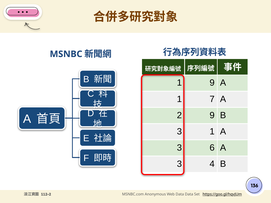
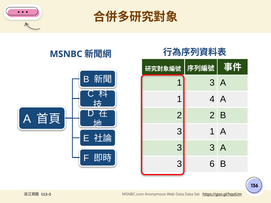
9 at (212, 83): 9 -> 3
7: 7 -> 4
9 at (212, 115): 9 -> 2
6 at (212, 148): 6 -> 3
4: 4 -> 6
